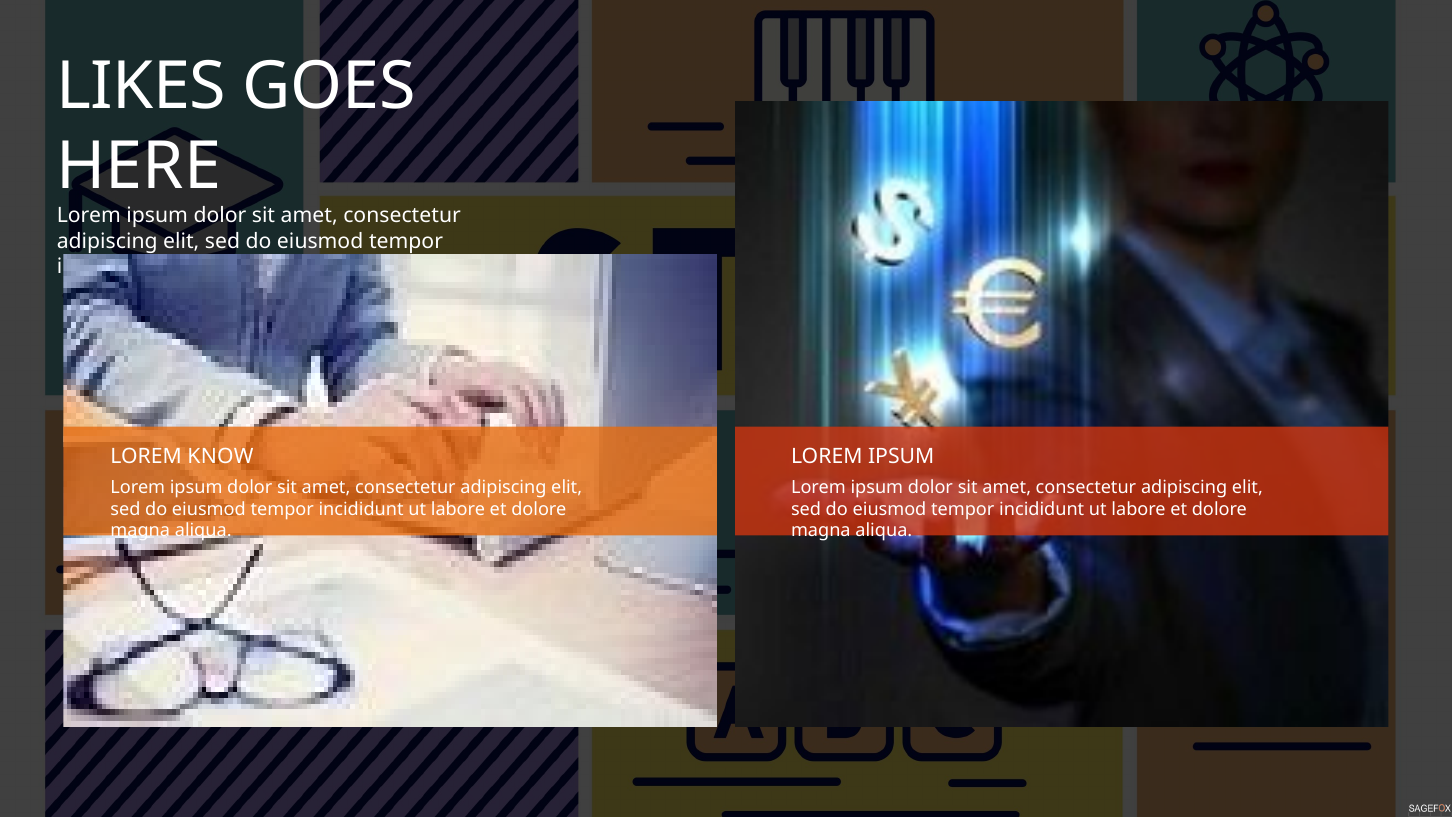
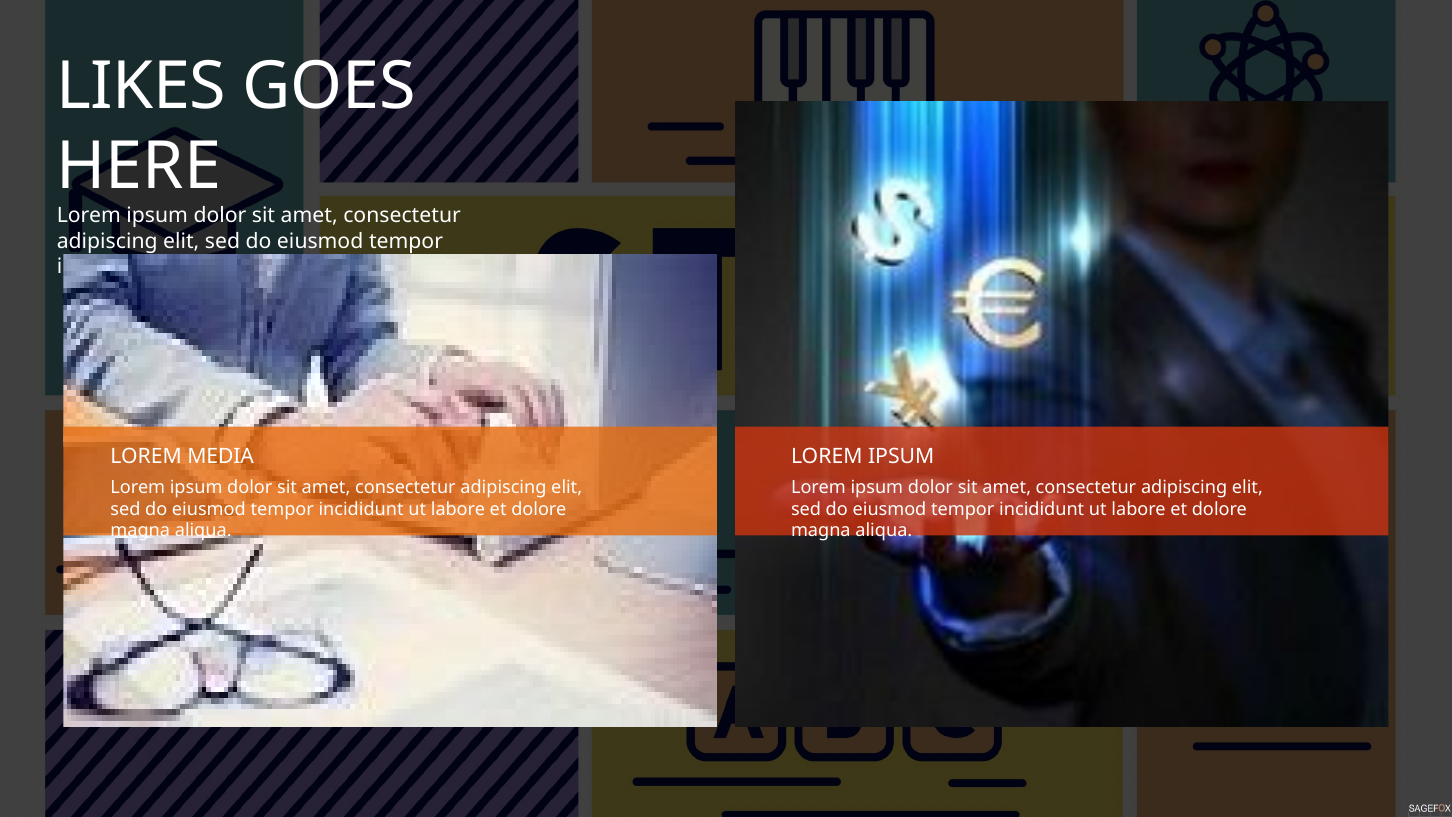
KNOW: KNOW -> MEDIA
